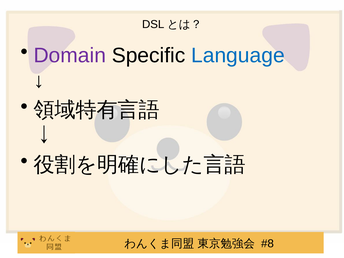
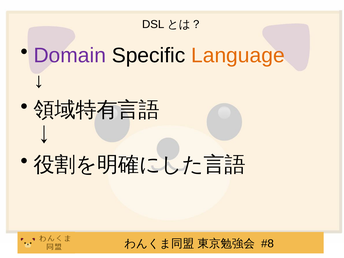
Language colour: blue -> orange
